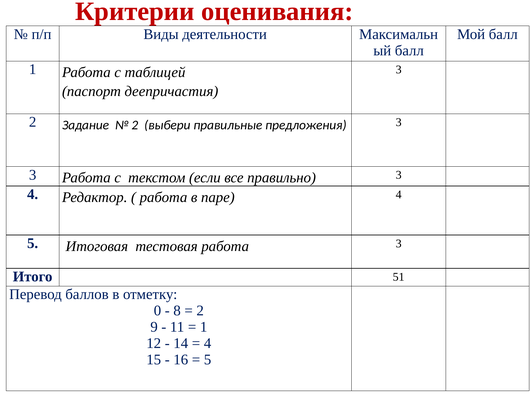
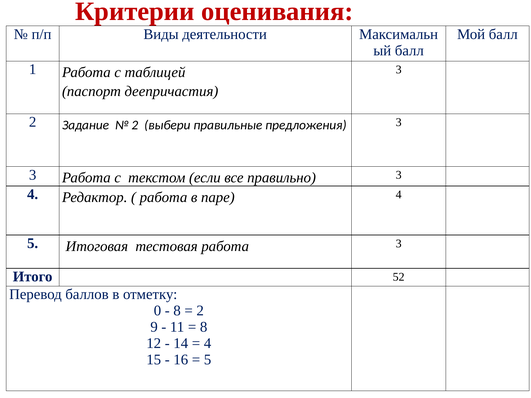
51: 51 -> 52
1 at (204, 327): 1 -> 8
